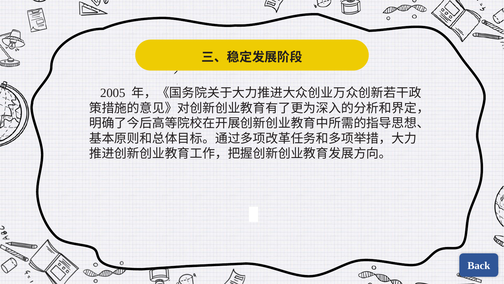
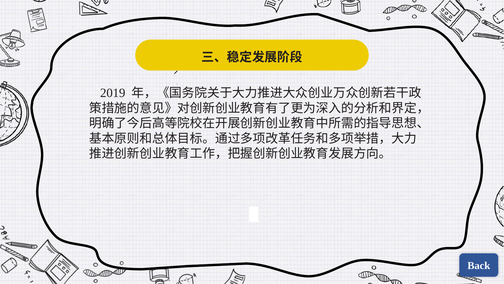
2005: 2005 -> 2019
